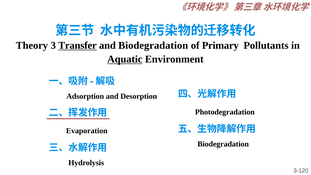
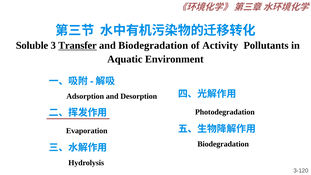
Theory: Theory -> Soluble
Primary: Primary -> Activity
Aquatic underline: present -> none
